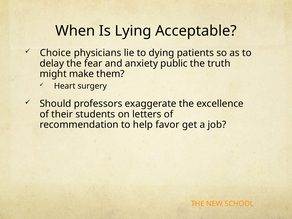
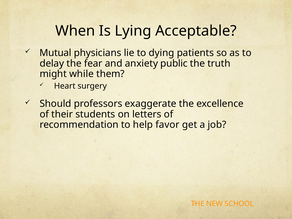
Choice: Choice -> Mutual
make: make -> while
